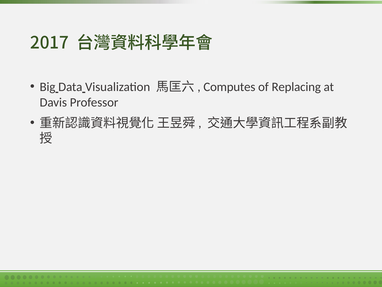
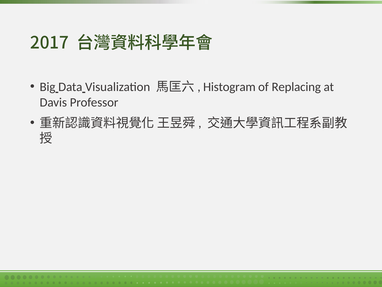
Computes: Computes -> Histogram
